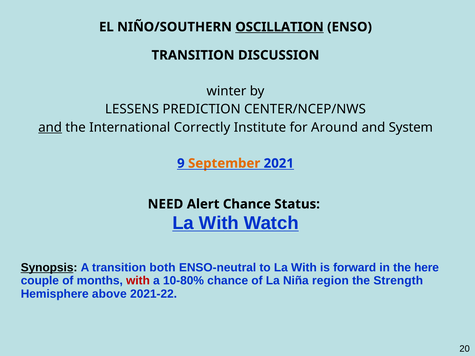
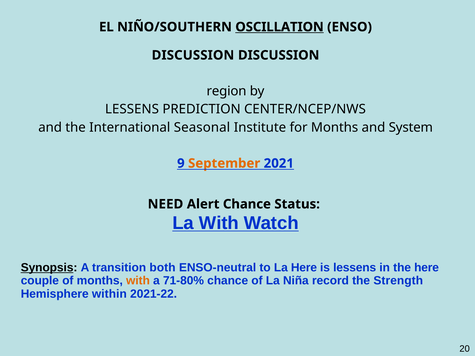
TRANSITION at (193, 55): TRANSITION -> DISCUSSION
winter: winter -> region
and at (50, 127) underline: present -> none
Correctly: Correctly -> Seasonal
for Around: Around -> Months
to La With: With -> Here
is forward: forward -> lessens
with at (138, 281) colour: red -> orange
10-80%: 10-80% -> 71-80%
region: region -> record
above: above -> within
